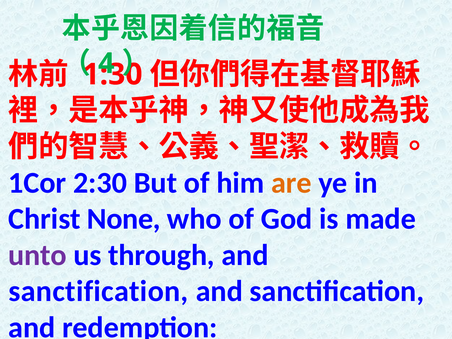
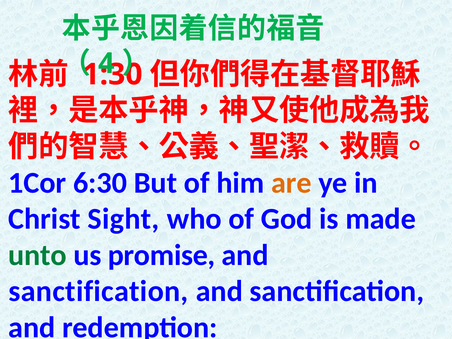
2:30: 2:30 -> 6:30
None: None -> Sight
unto colour: purple -> green
through: through -> promise
